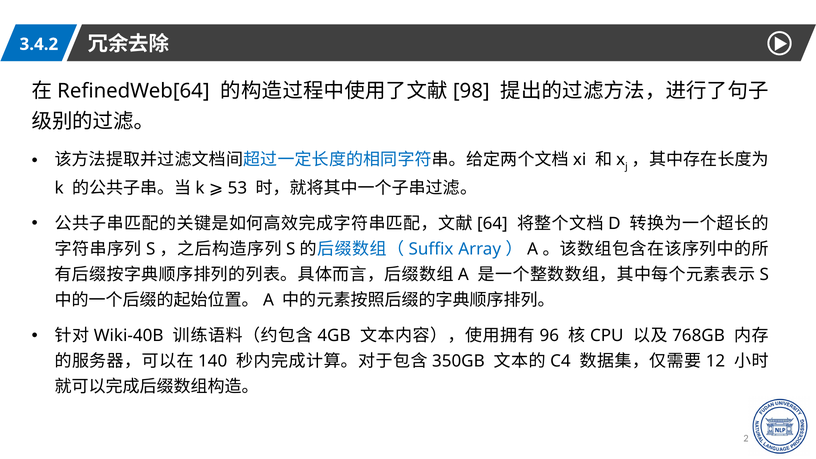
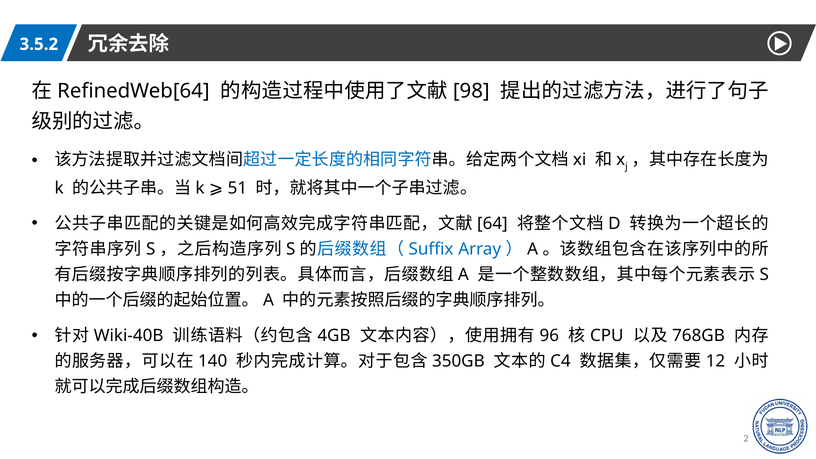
3.4.2: 3.4.2 -> 3.5.2
53: 53 -> 51
